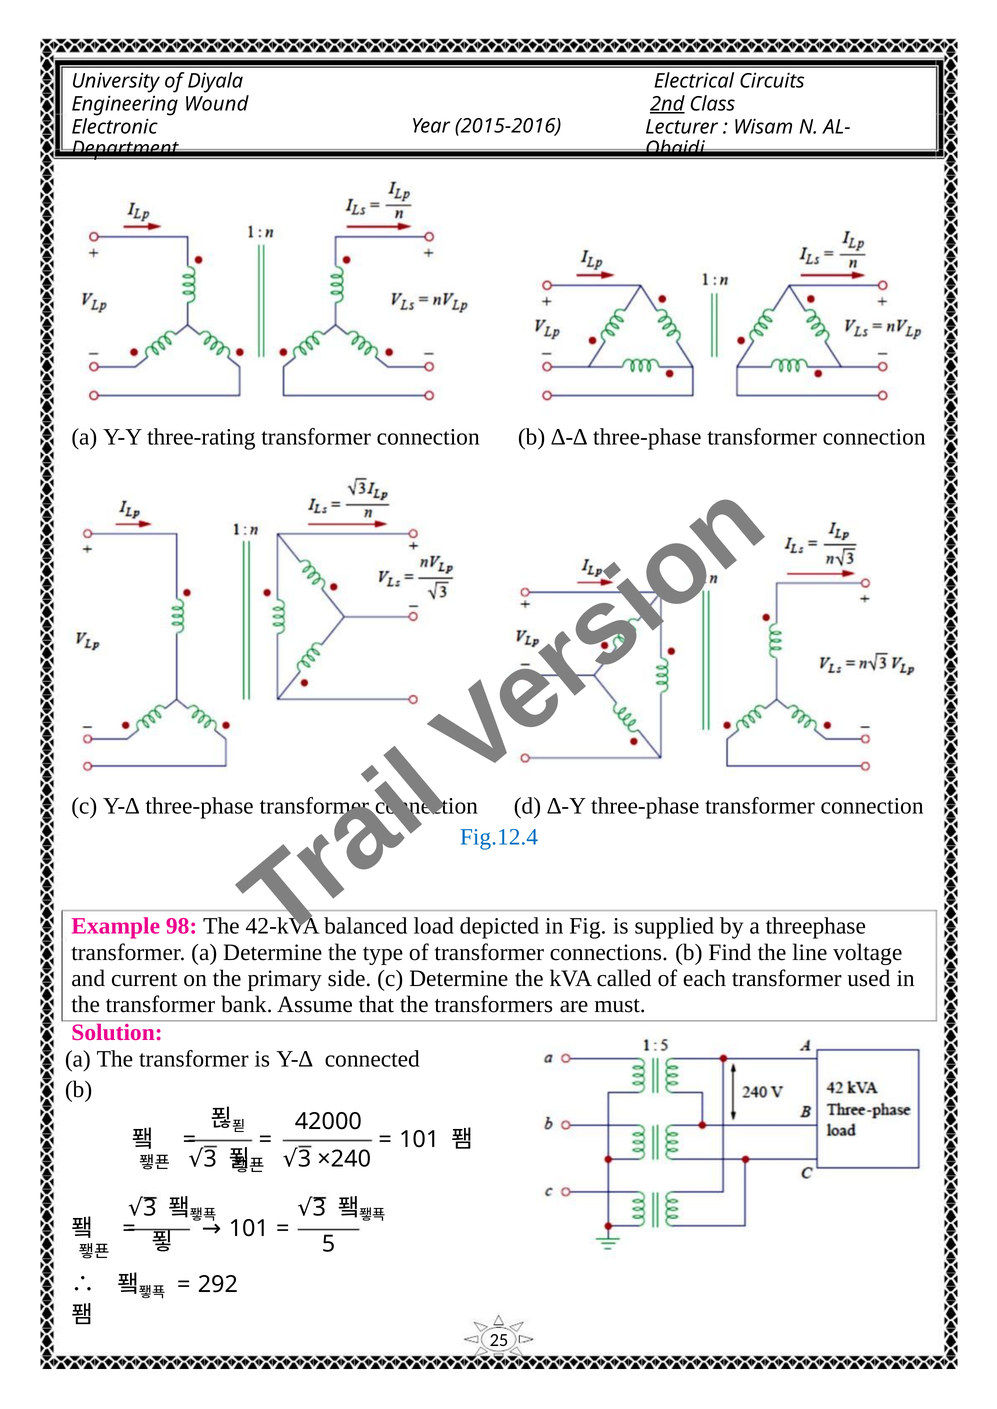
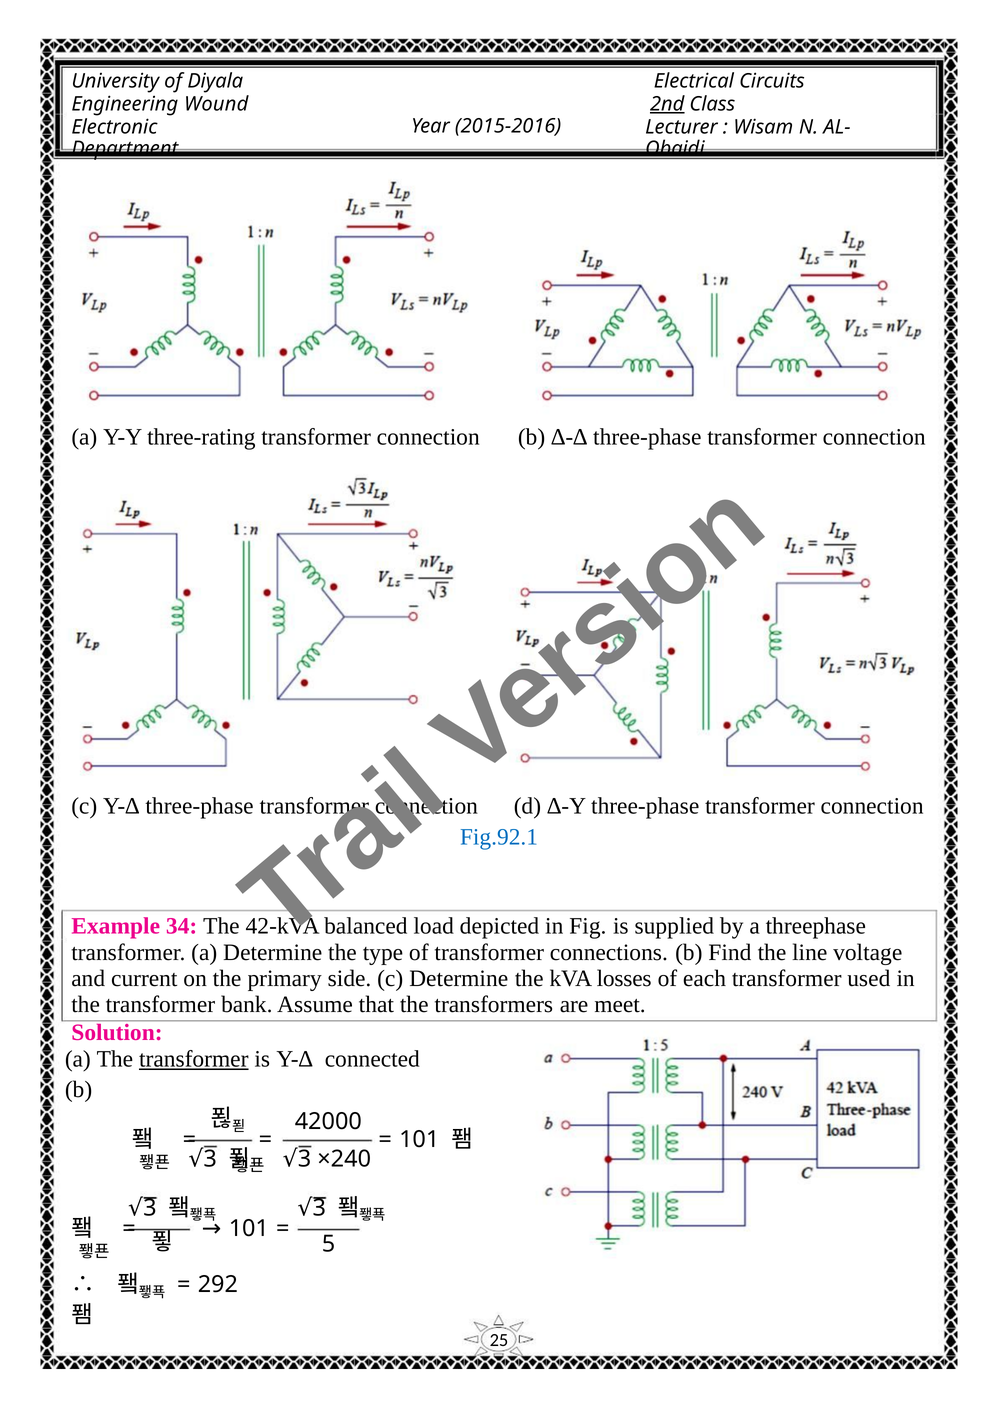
Fig.12.4: Fig.12.4 -> Fig.92.1
98: 98 -> 34
called: called -> losses
must: must -> meet
transformer at (194, 1059) underline: none -> present
